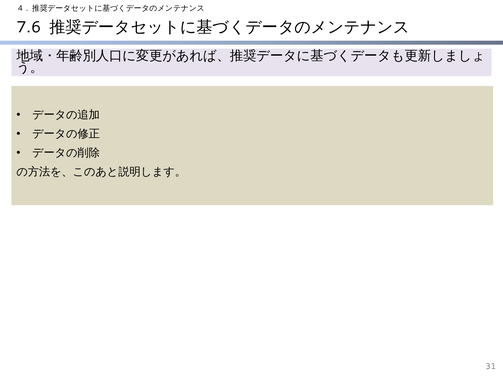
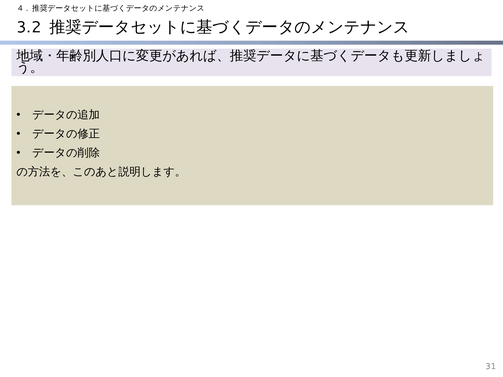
7.6: 7.6 -> 3.2
